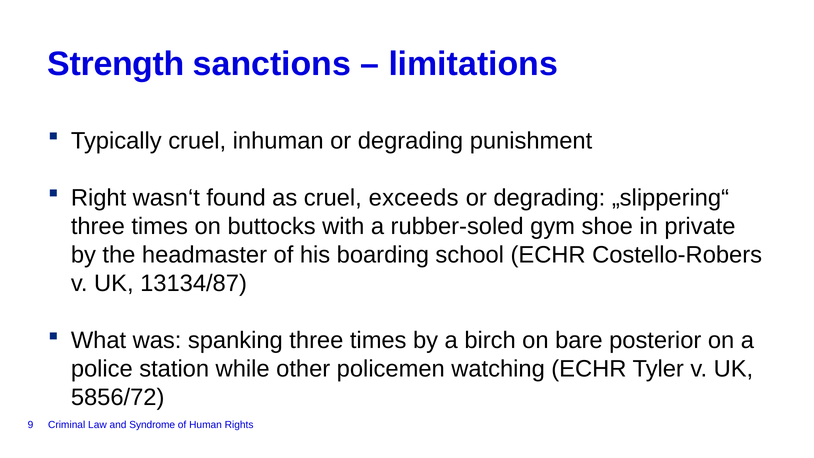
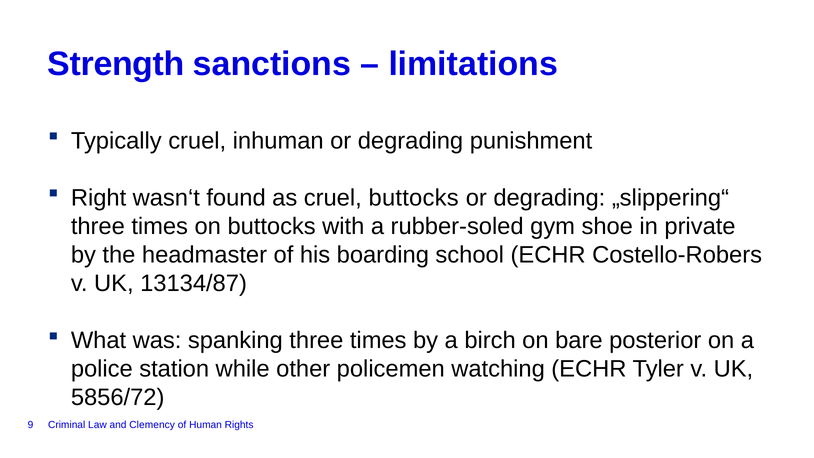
cruel exceeds: exceeds -> buttocks
Syndrome: Syndrome -> Clemency
